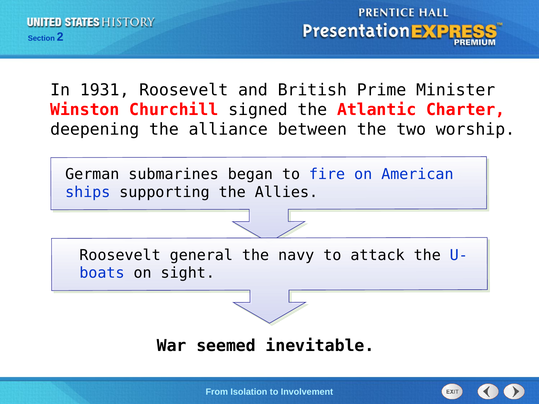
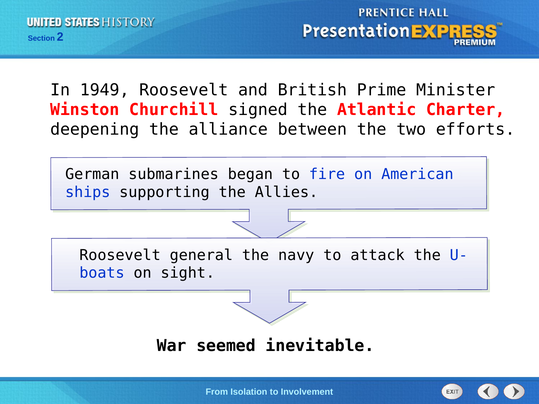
1931: 1931 -> 1949
worship: worship -> efforts
